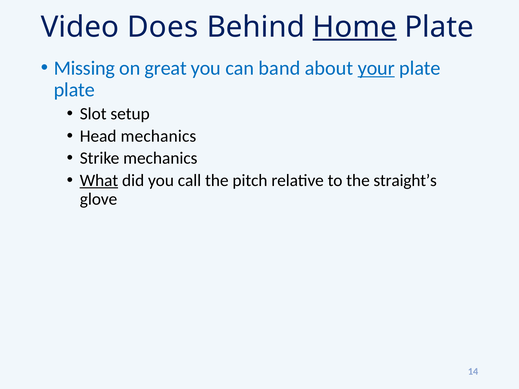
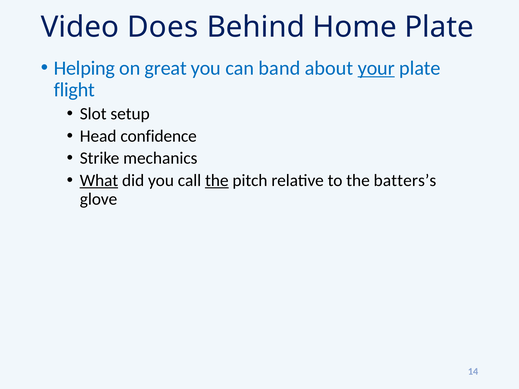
Home underline: present -> none
Missing: Missing -> Helping
plate at (74, 90): plate -> flight
Head mechanics: mechanics -> confidence
the at (217, 181) underline: none -> present
straight’s: straight’s -> batters’s
